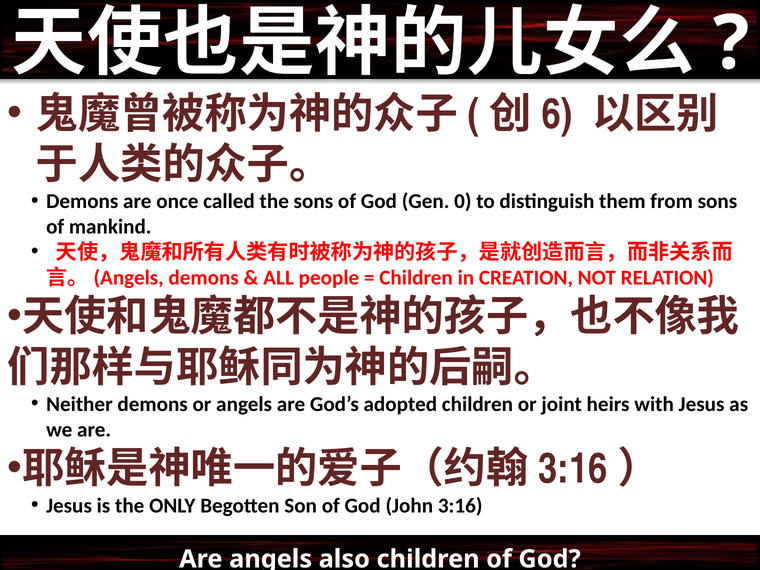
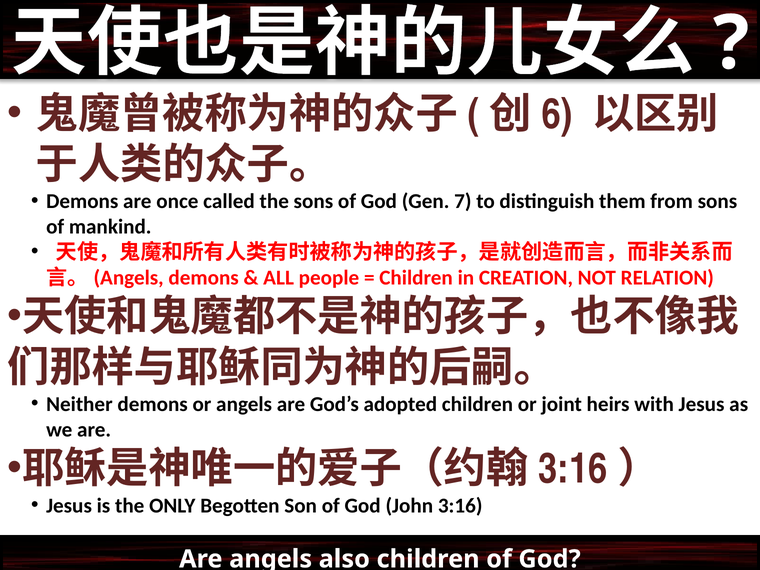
0: 0 -> 7
